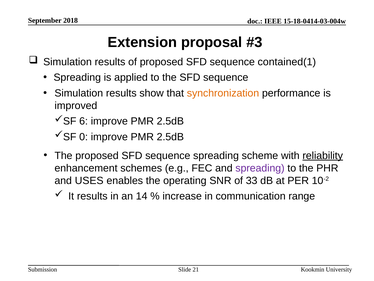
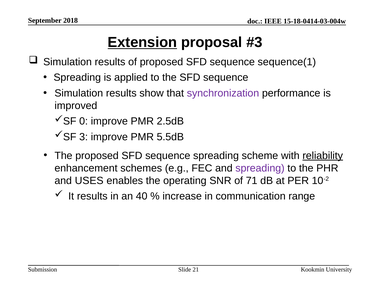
Extension underline: none -> present
contained(1: contained(1 -> sequence(1
synchronization colour: orange -> purple
6: 6 -> 0
0: 0 -> 3
2.5dB at (170, 137): 2.5dB -> 5.5dB
33: 33 -> 71
14: 14 -> 40
